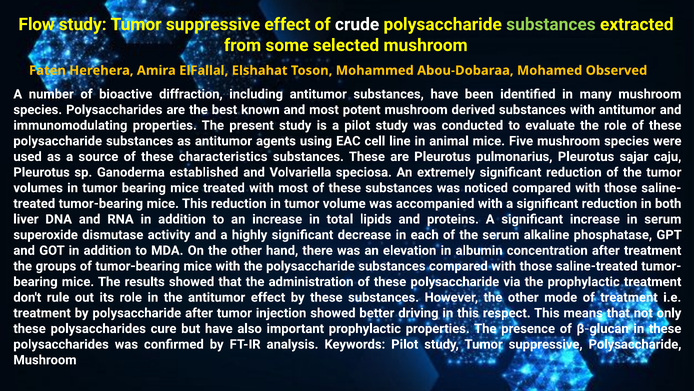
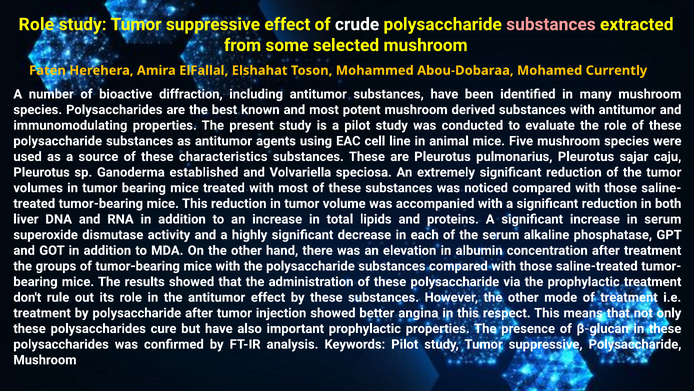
Flow at (37, 24): Flow -> Role
substances at (551, 24) colour: light green -> pink
Observed: Observed -> Currently
driving: driving -> angina
